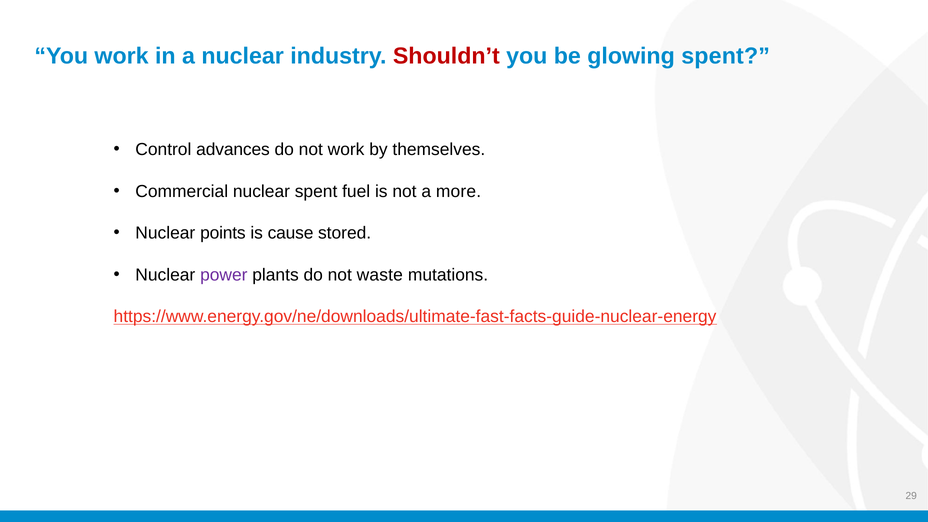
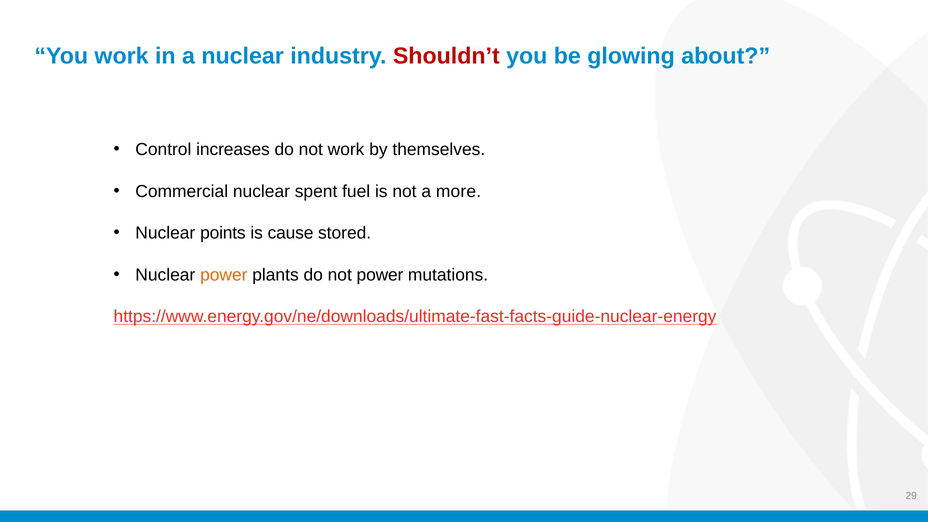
glowing spent: spent -> about
advances: advances -> increases
power at (224, 275) colour: purple -> orange
not waste: waste -> power
